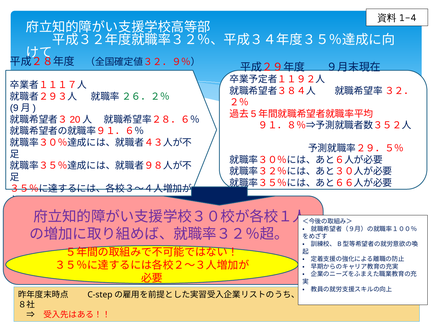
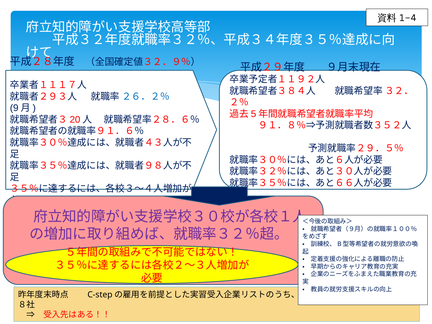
２６．２％ colour: green -> blue
